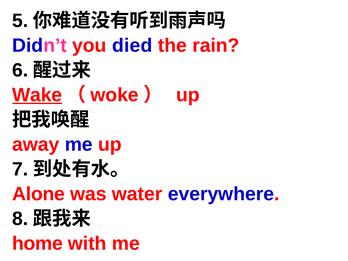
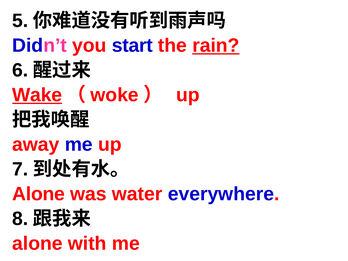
died: died -> start
rain underline: none -> present
home at (37, 243): home -> alone
